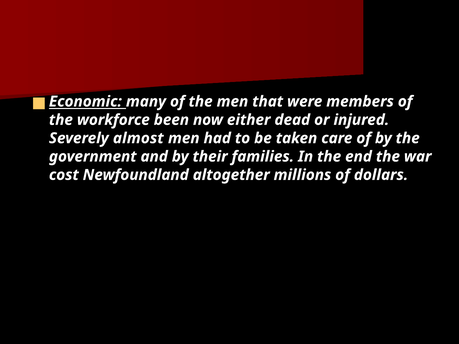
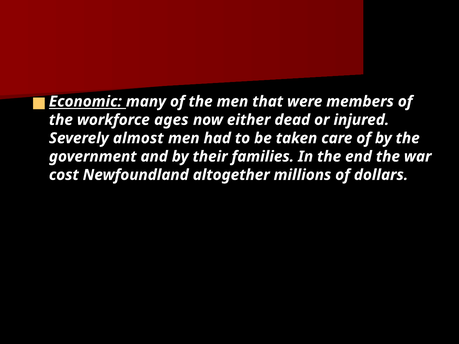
been: been -> ages
